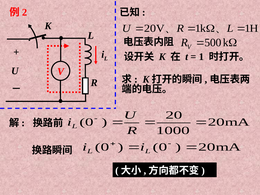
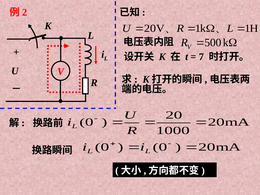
1 at (201, 57): 1 -> 7
